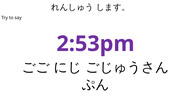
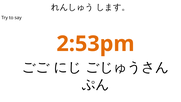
2:53pm colour: purple -> orange
